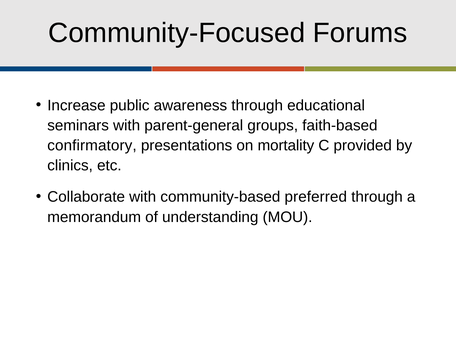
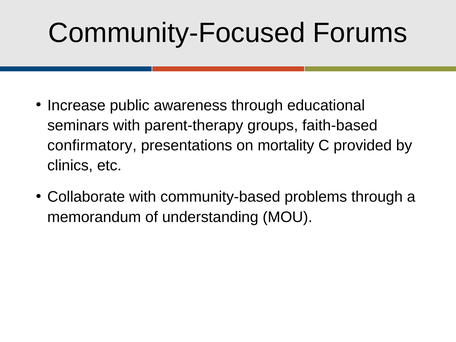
parent-general: parent-general -> parent-therapy
preferred: preferred -> problems
